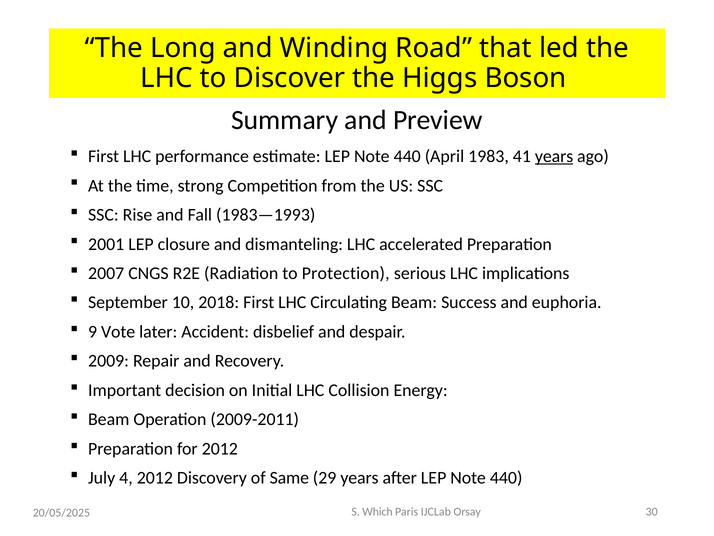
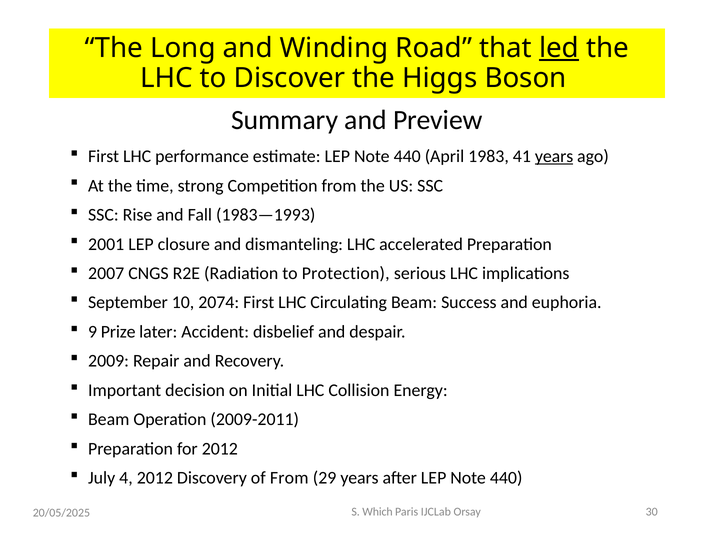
led underline: none -> present
2018: 2018 -> 2074
Vote: Vote -> Prize
of Same: Same -> From
